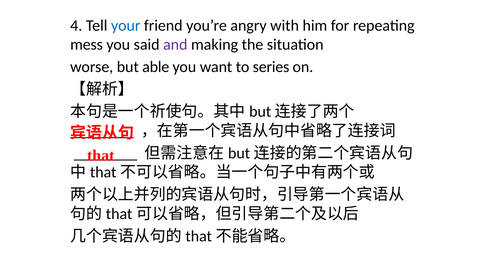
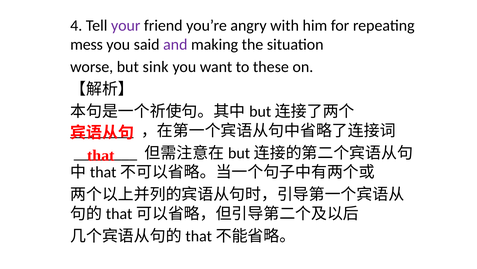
your colour: blue -> purple
able: able -> sink
series: series -> these
